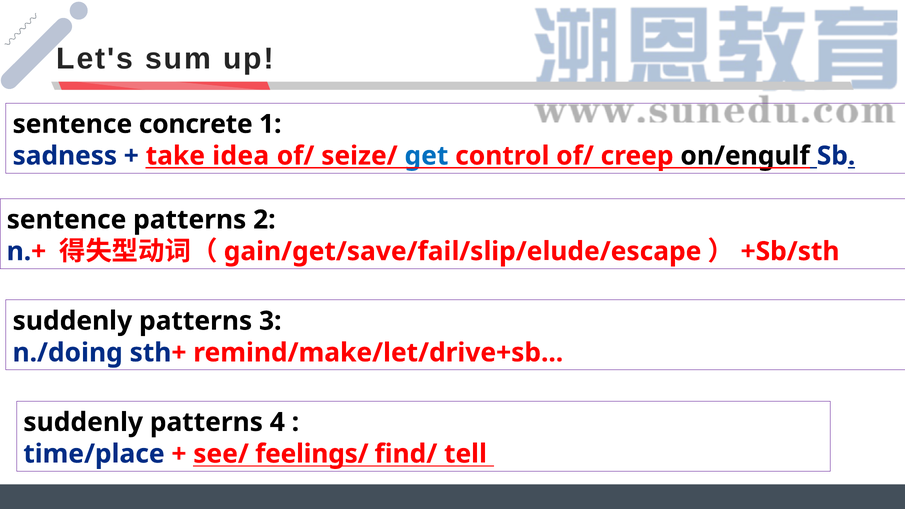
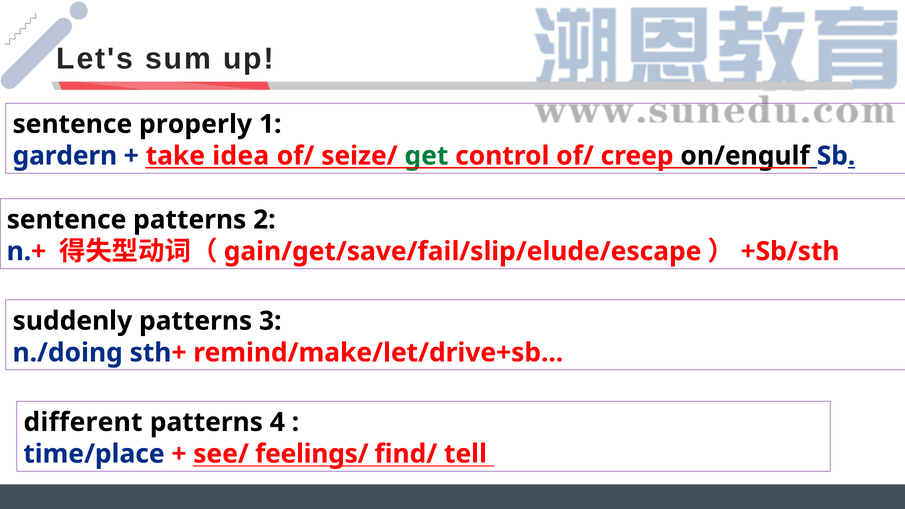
concrete: concrete -> properly
sadness: sadness -> gardern
get colour: blue -> green
suddenly at (83, 422): suddenly -> different
